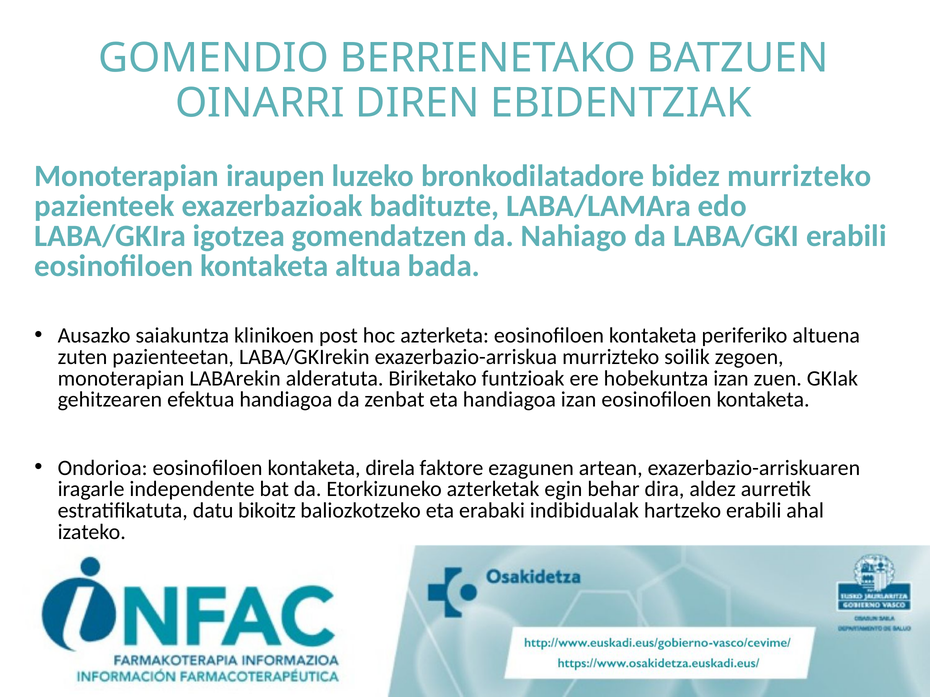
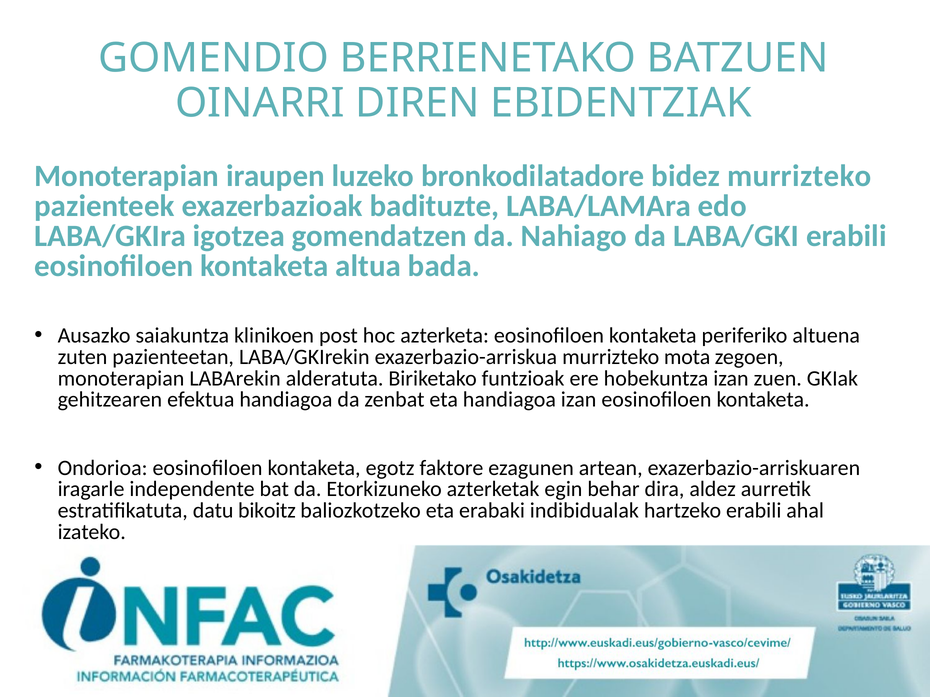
soilik: soilik -> mota
direla: direla -> egotz
